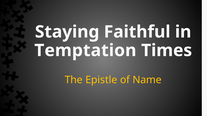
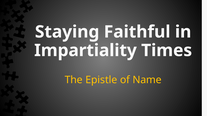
Temptation: Temptation -> Impartiality
